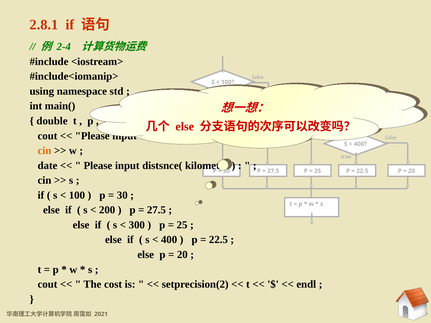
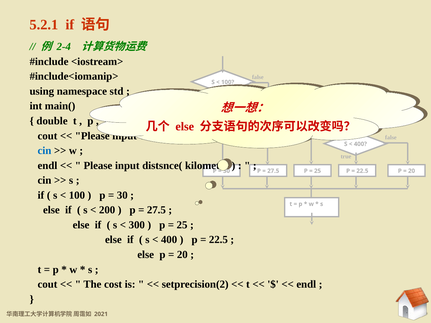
2.8.1: 2.8.1 -> 5.2.1
cin at (45, 151) colour: orange -> blue
date at (48, 166): date -> endl
